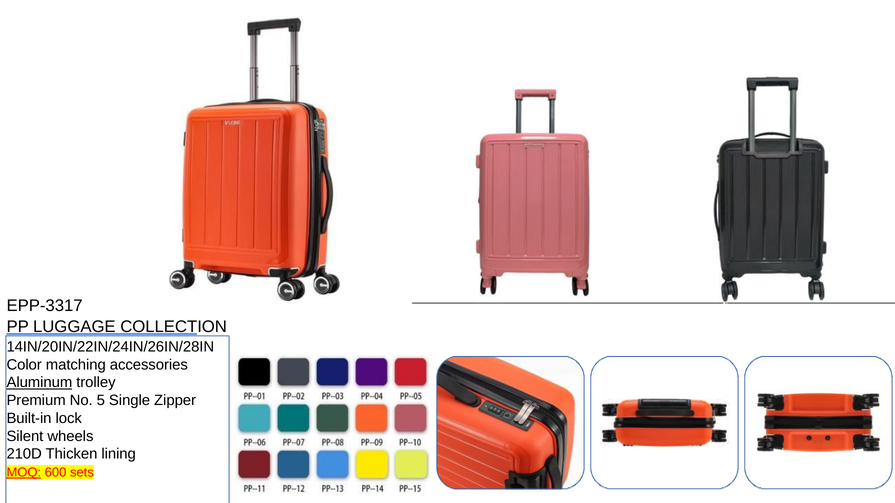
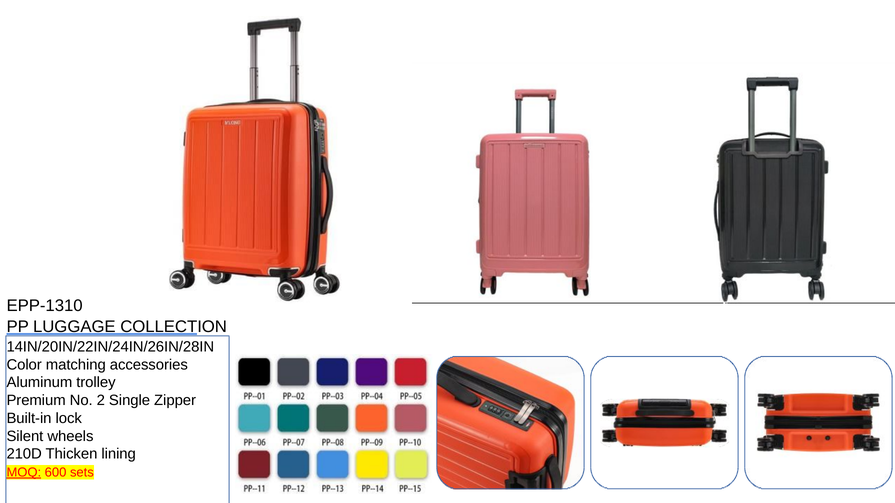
EPP-3317: EPP-3317 -> EPP-1310
Aluminum underline: present -> none
5: 5 -> 2
